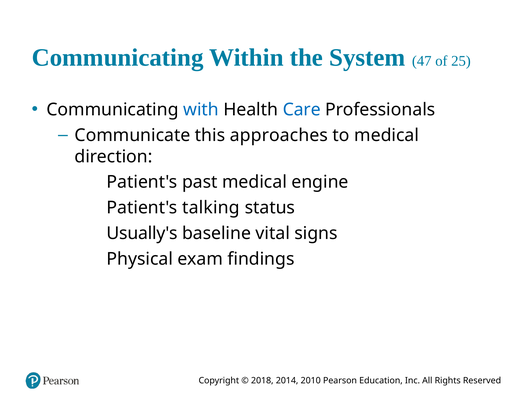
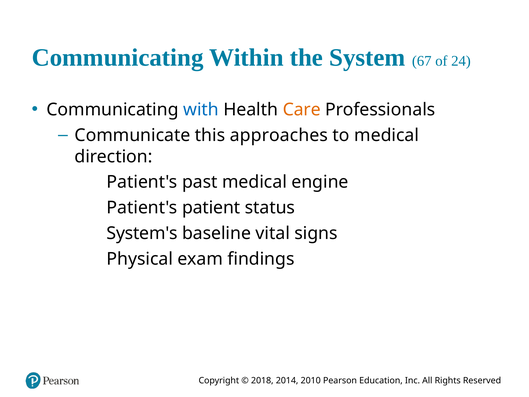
47: 47 -> 67
25: 25 -> 24
Care colour: blue -> orange
talking: talking -> patient
Usually's: Usually's -> System's
